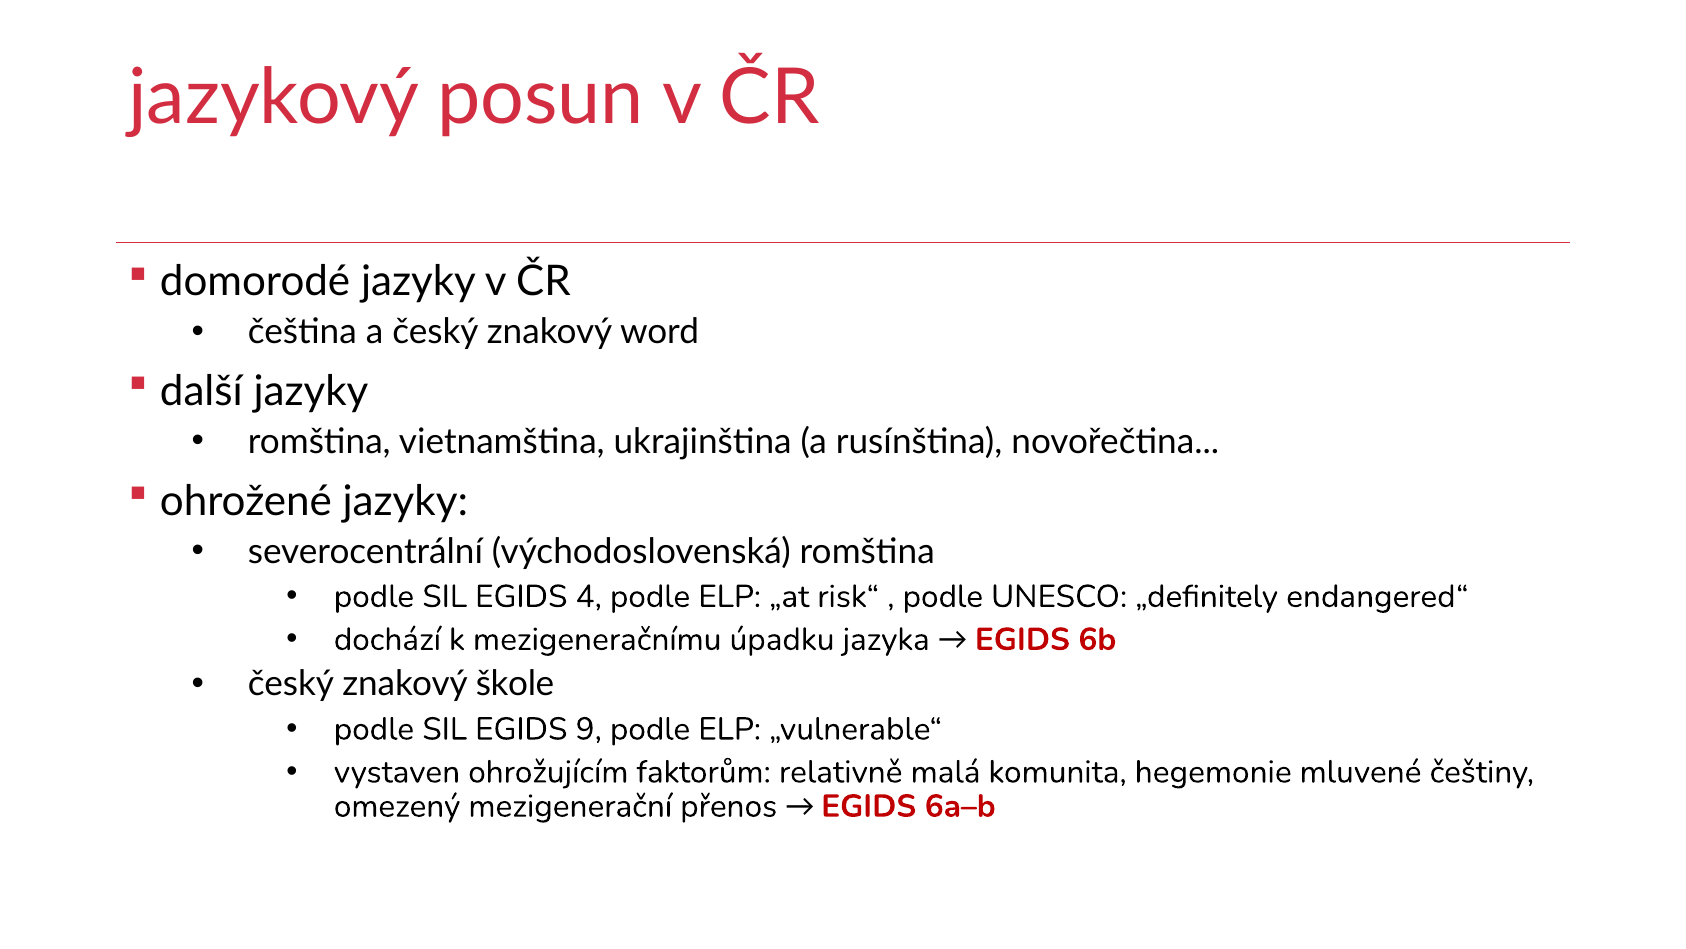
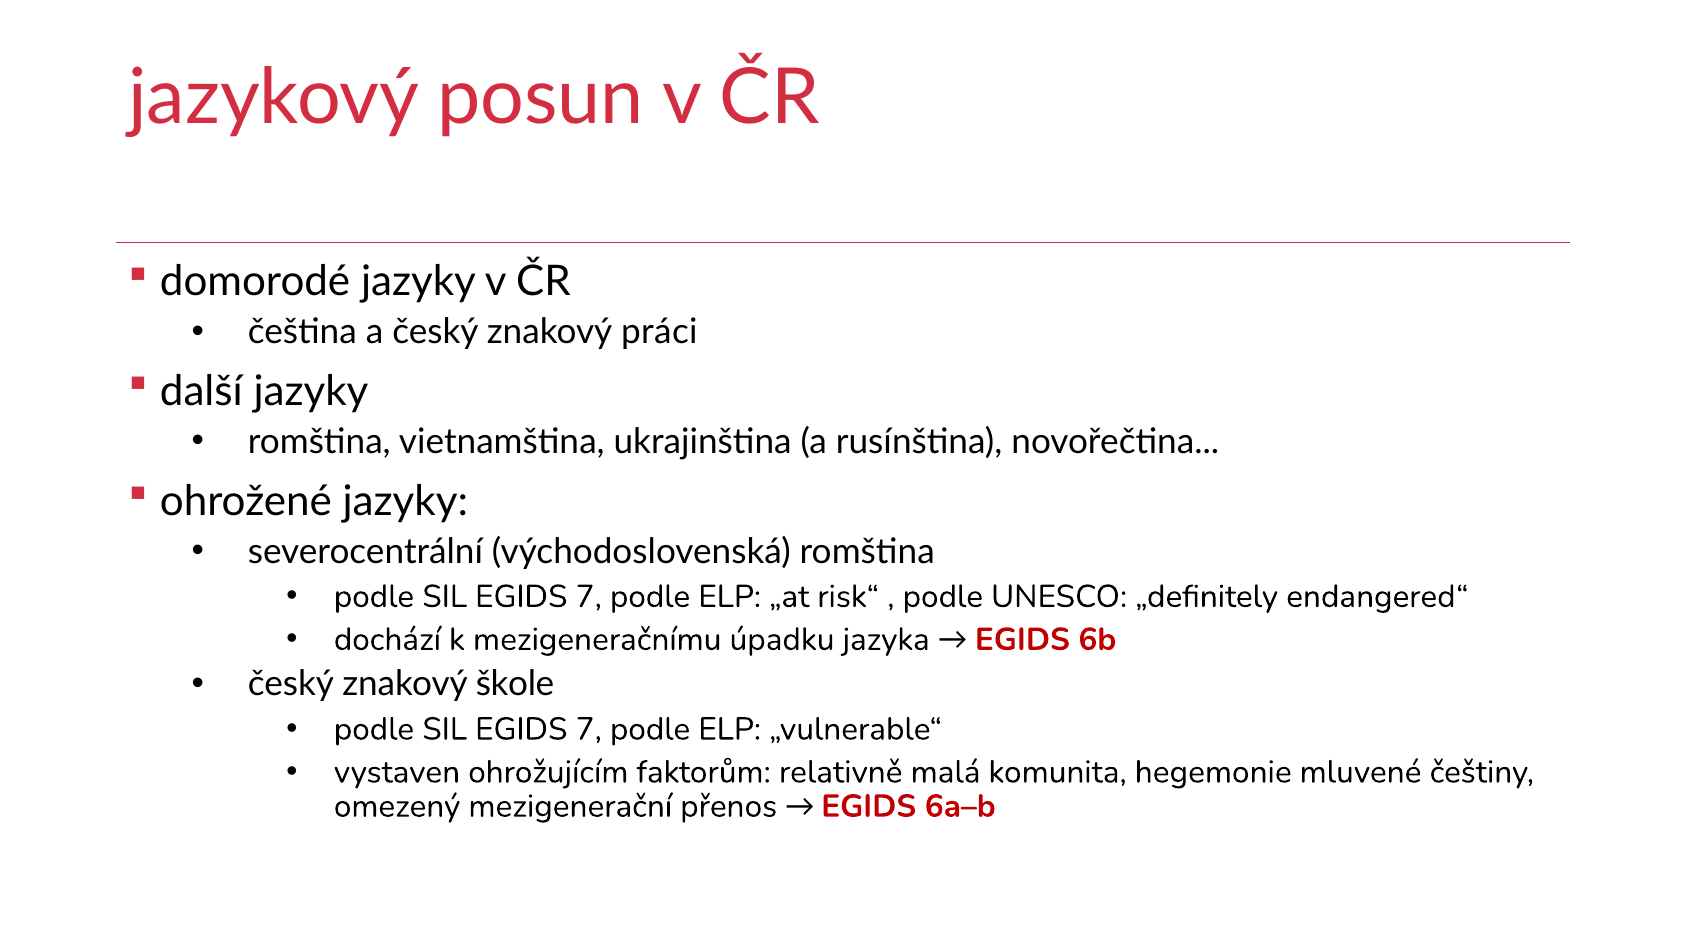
word: word -> práci
4 at (589, 596): 4 -> 7
9 at (589, 729): 9 -> 7
